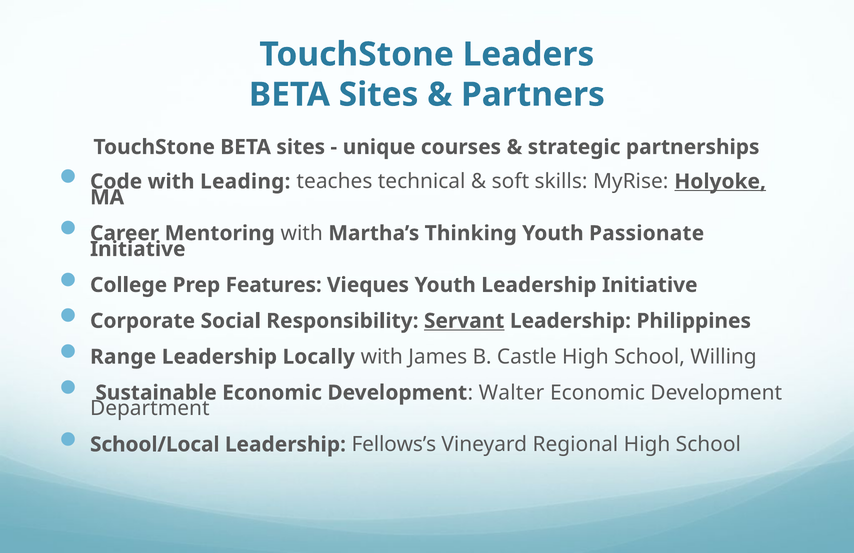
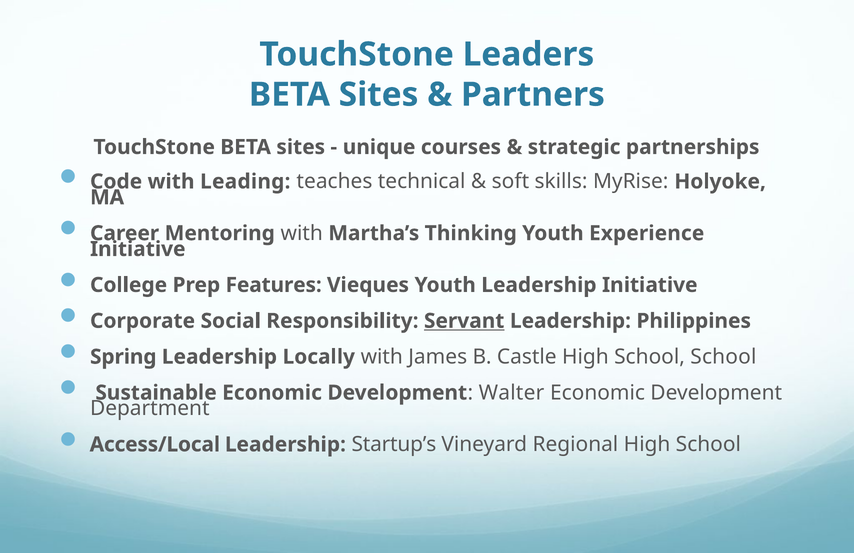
Holyoke underline: present -> none
Passionate: Passionate -> Experience
Range: Range -> Spring
School Willing: Willing -> School
School/Local: School/Local -> Access/Local
Fellows’s: Fellows’s -> Startup’s
